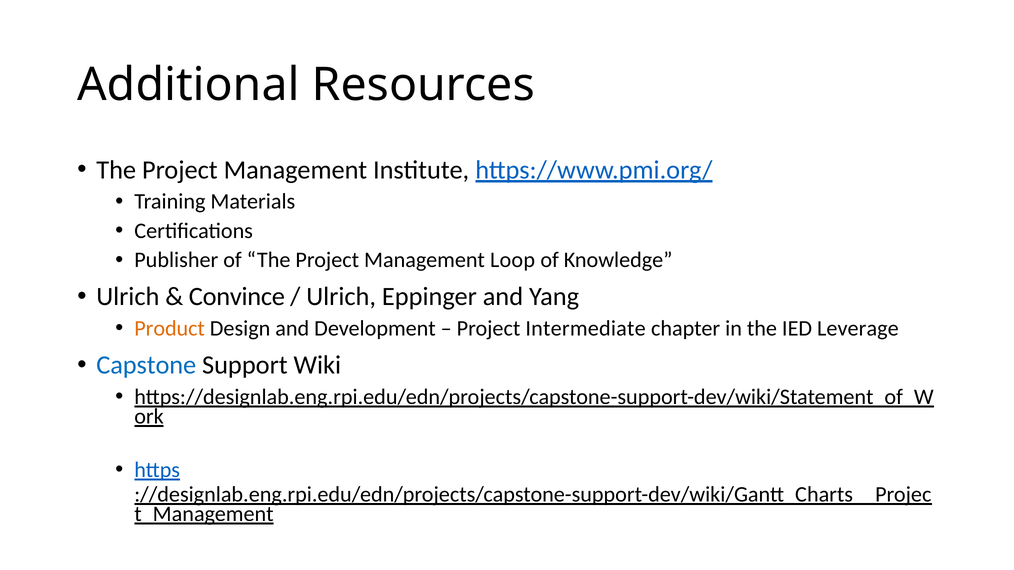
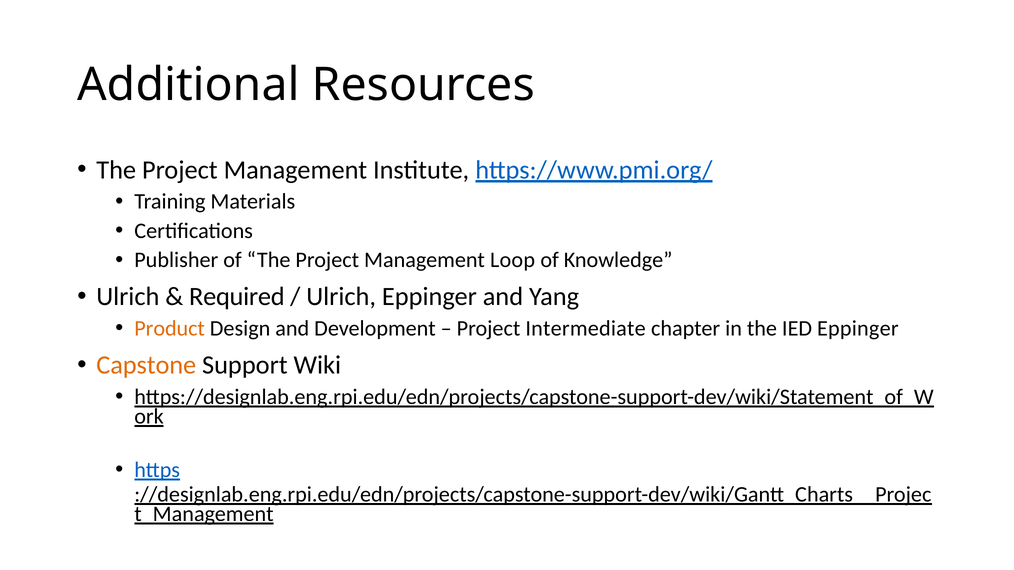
Convince: Convince -> Required
IED Leverage: Leverage -> Eppinger
Capstone colour: blue -> orange
